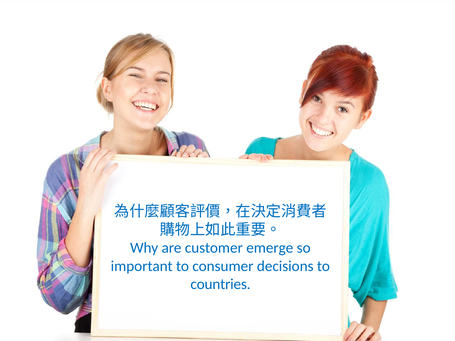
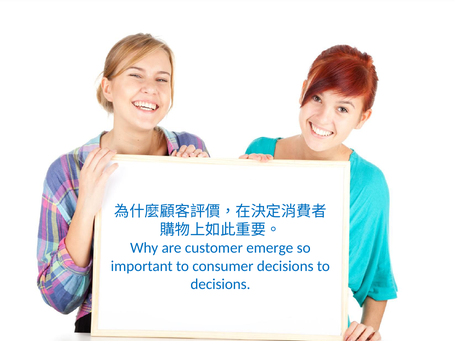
countries at (220, 284): countries -> decisions
